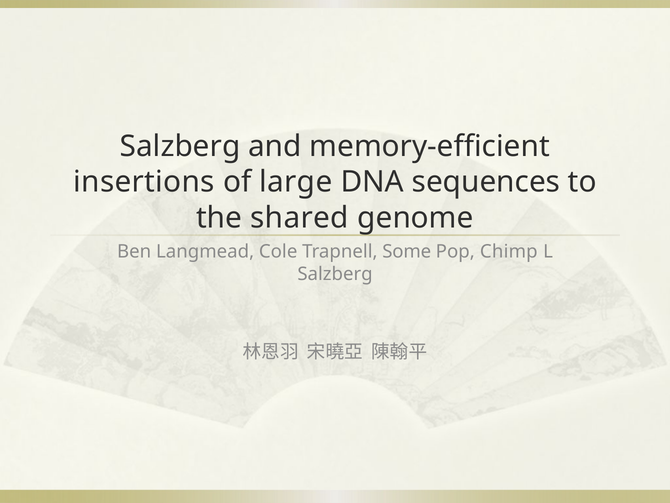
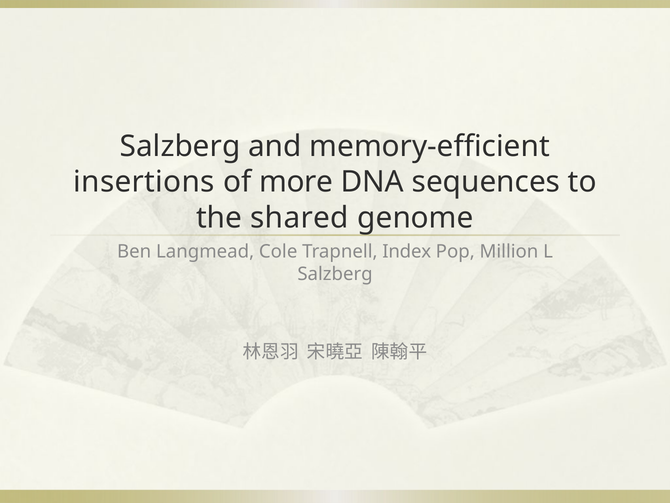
large: large -> more
Some: Some -> Index
Chimp: Chimp -> Million
